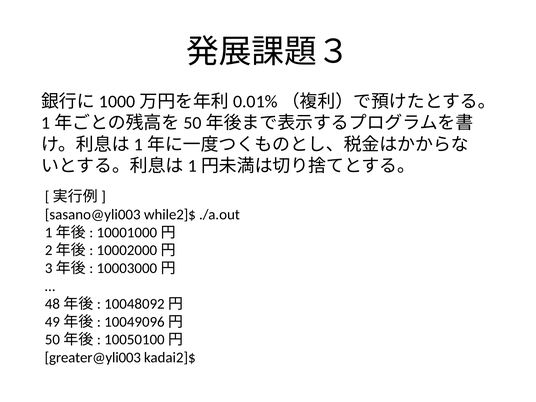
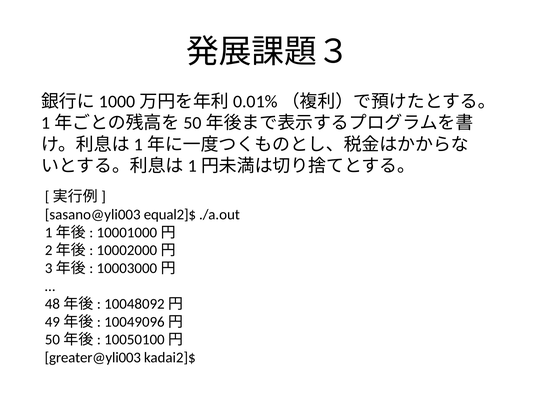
while2]$: while2]$ -> equal2]$
